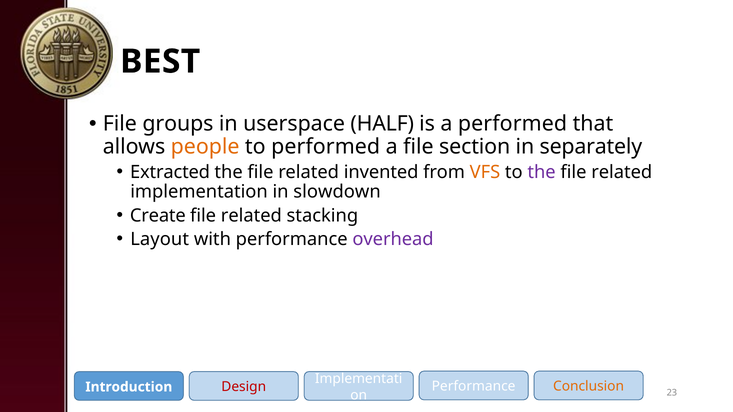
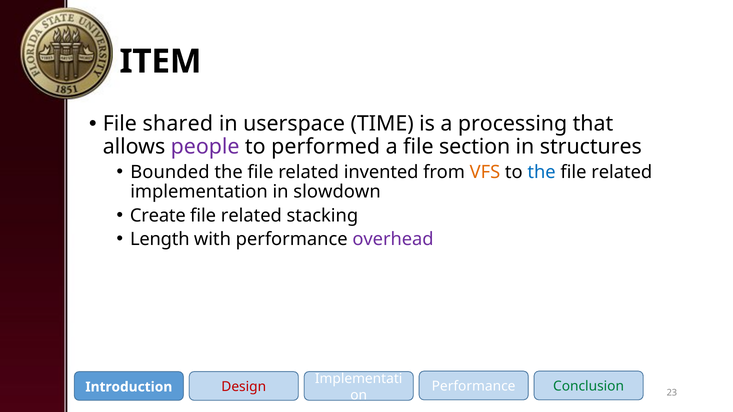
BEST: BEST -> ITEM
groups: groups -> shared
HALF: HALF -> TIME
a performed: performed -> processing
people colour: orange -> purple
separately: separately -> structures
Extracted: Extracted -> Bounded
the at (542, 172) colour: purple -> blue
Layout: Layout -> Length
Conclusion colour: orange -> green
